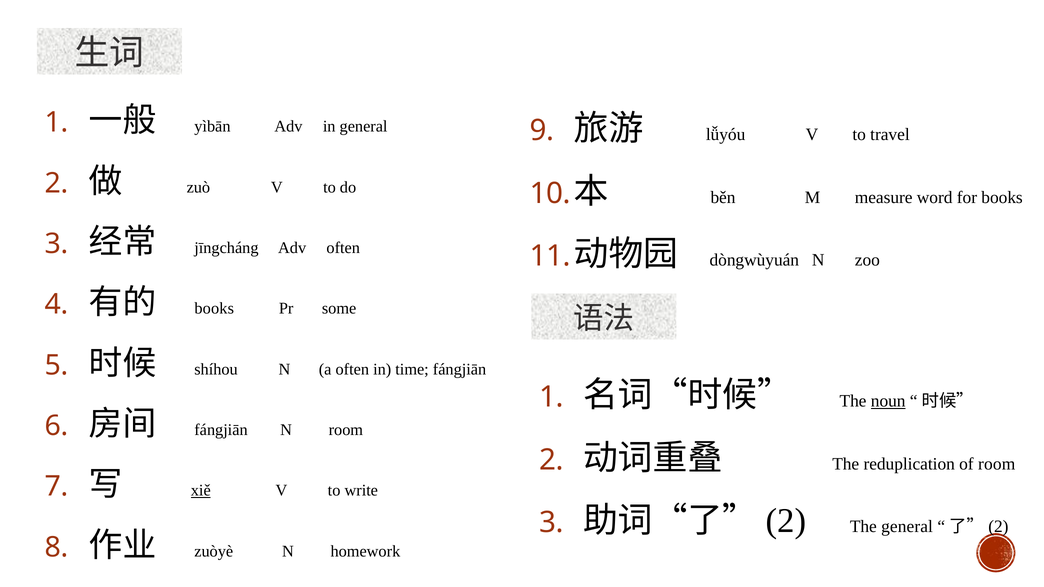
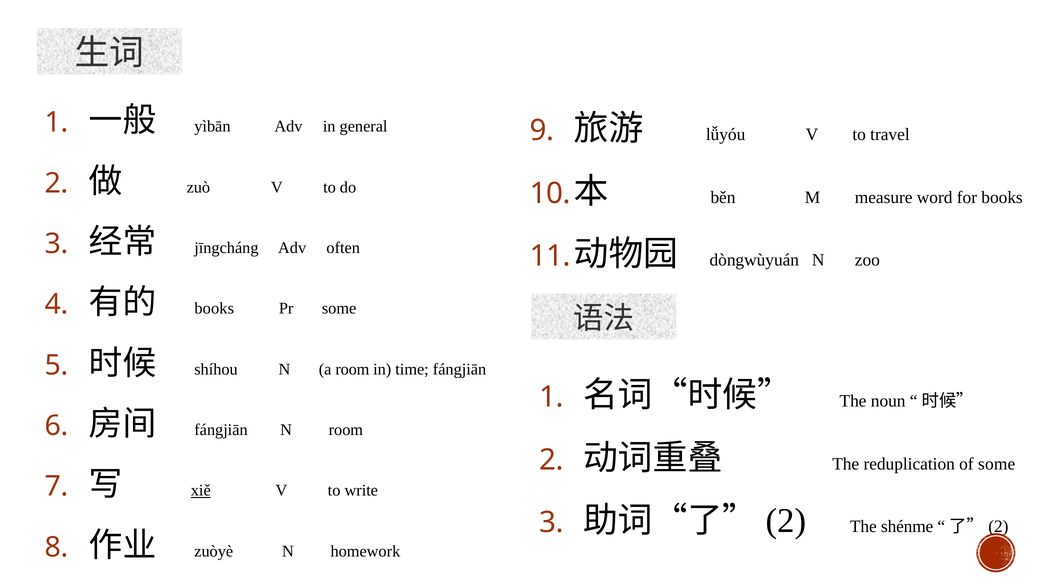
a often: often -> room
noun underline: present -> none
of room: room -> some
The general: general -> shénme
